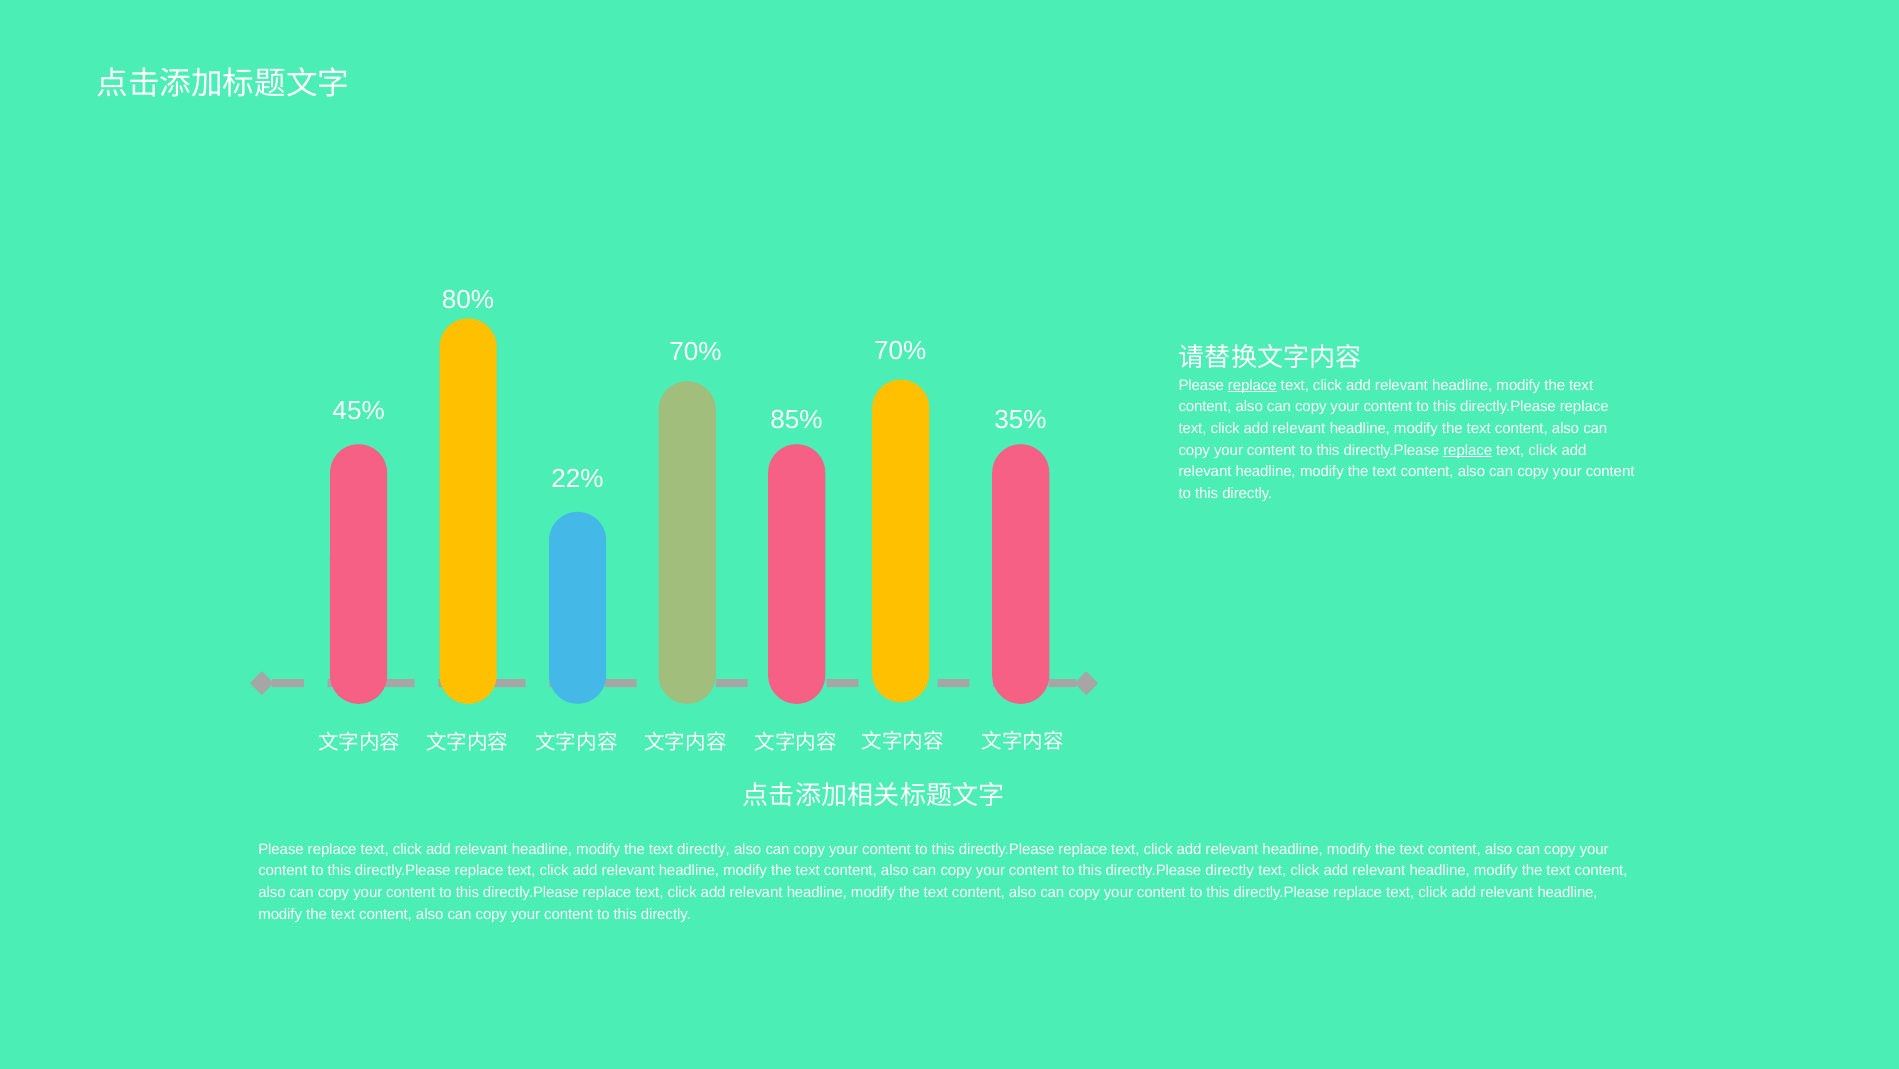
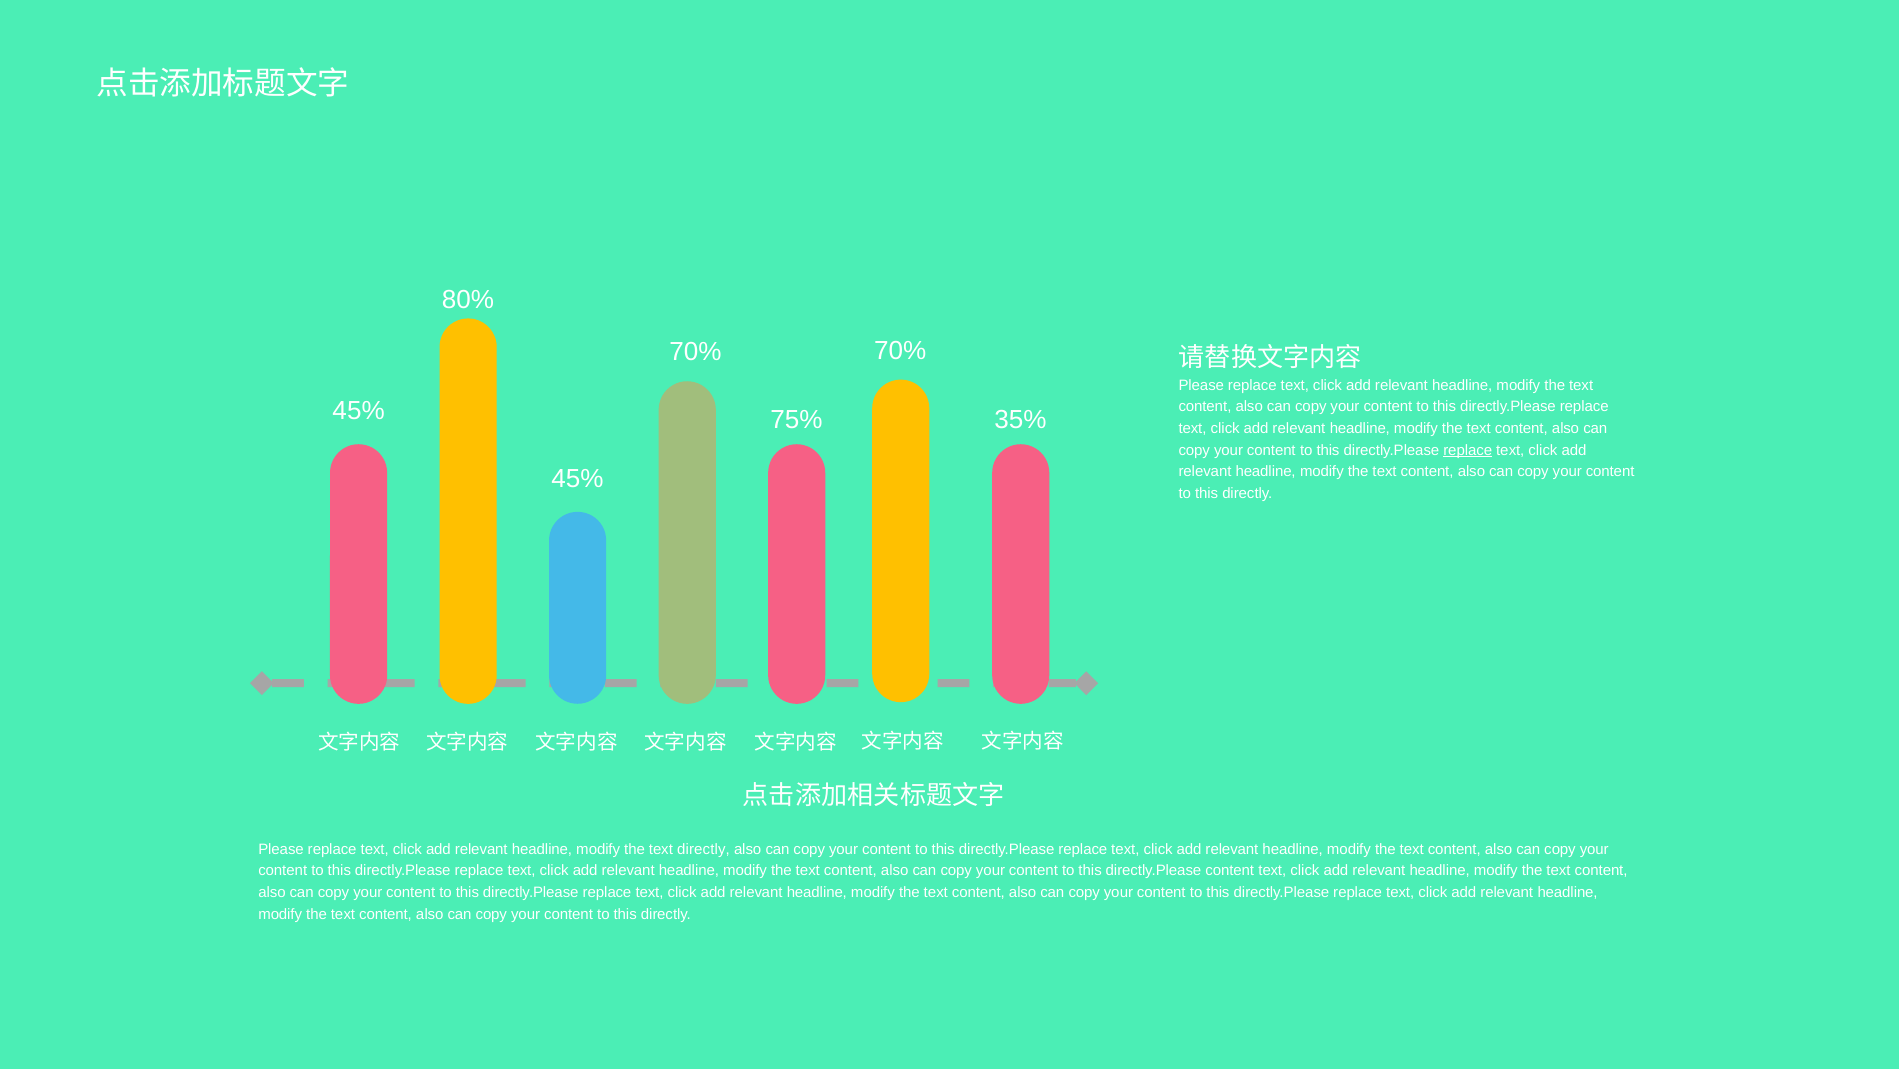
replace at (1252, 385) underline: present -> none
85%: 85% -> 75%
22% at (578, 478): 22% -> 45%
directly.Please directly: directly -> content
